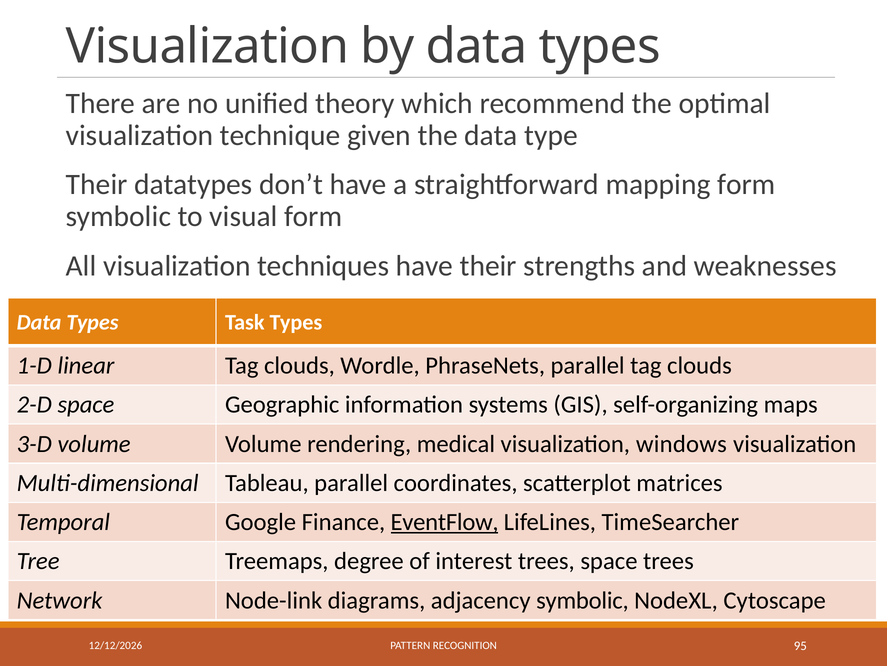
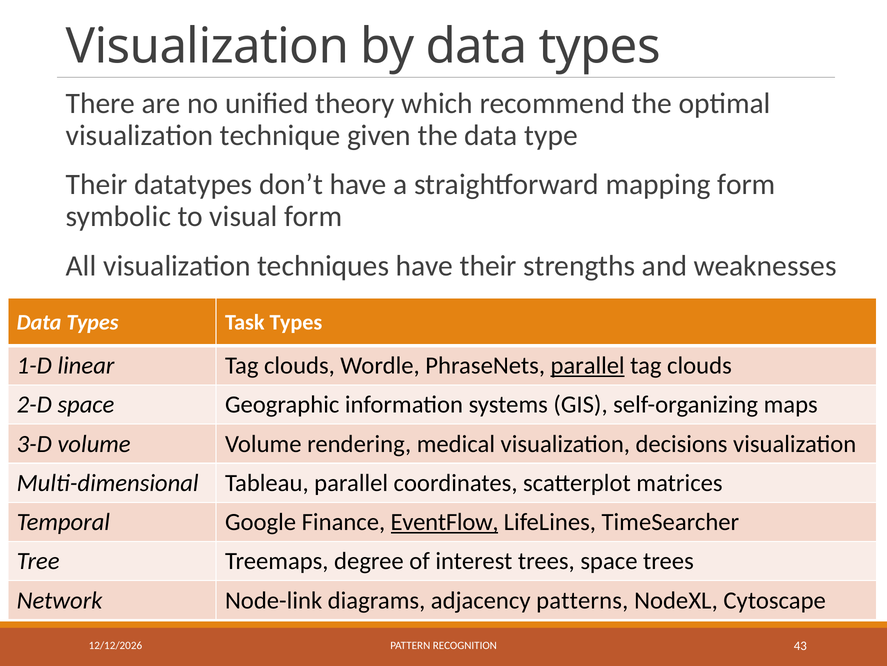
parallel at (588, 365) underline: none -> present
windows: windows -> decisions
adjacency symbolic: symbolic -> patterns
95: 95 -> 43
